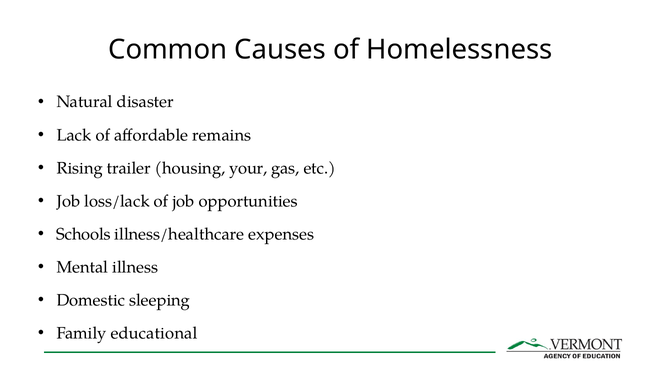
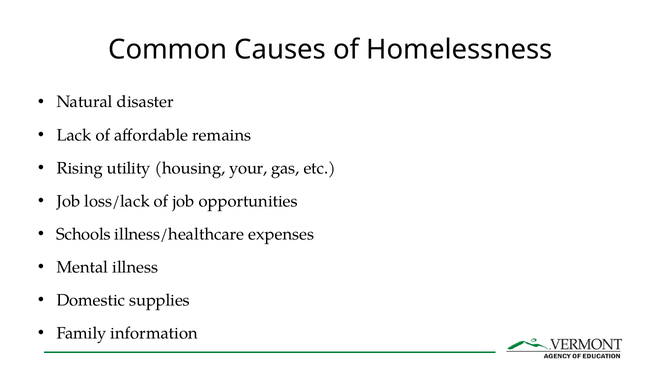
trailer: trailer -> utility
sleeping: sleeping -> supplies
educational: educational -> information
